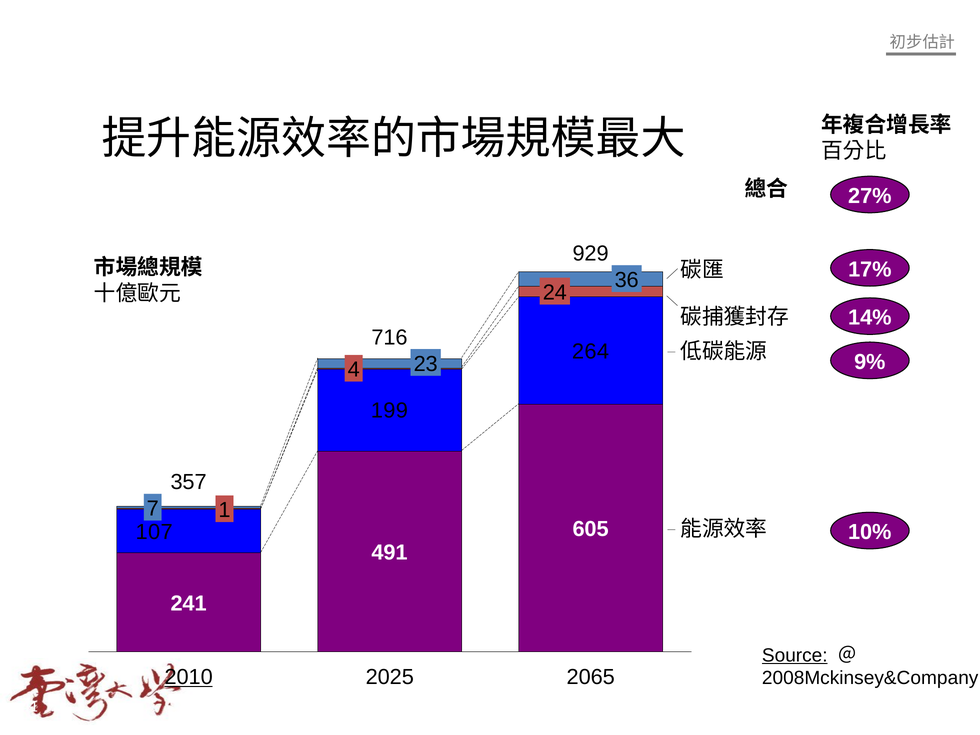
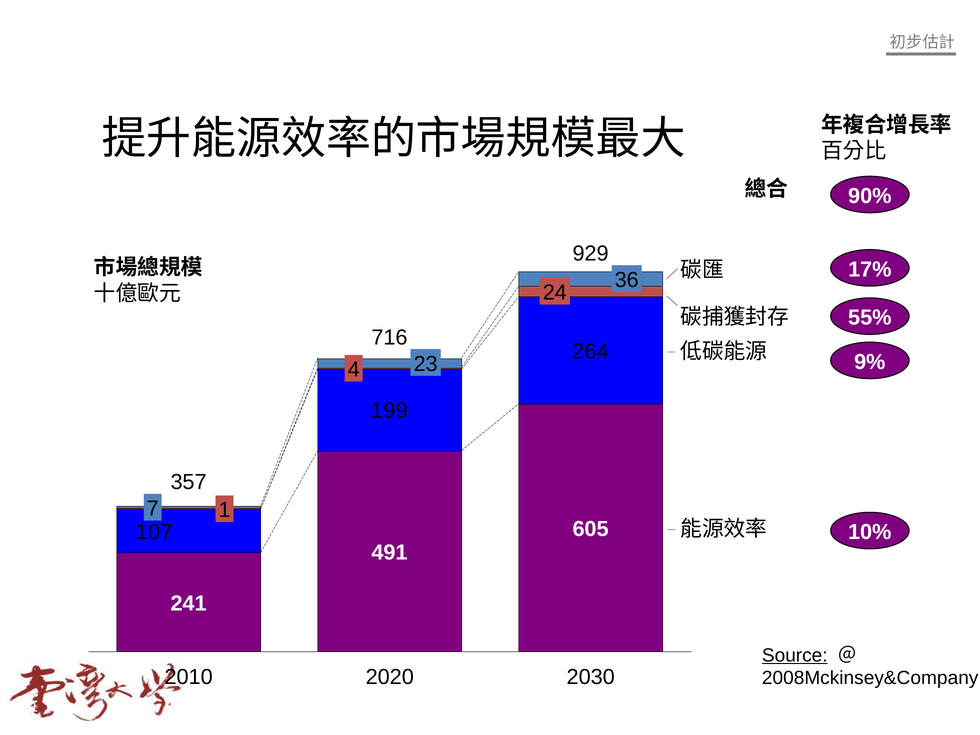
27%: 27% -> 90%
14%: 14% -> 55%
2010 underline: present -> none
2025: 2025 -> 2020
2065: 2065 -> 2030
